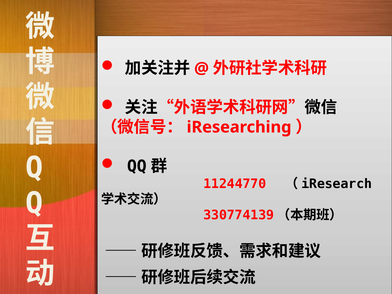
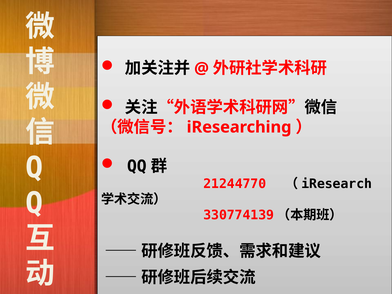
11244770: 11244770 -> 21244770
